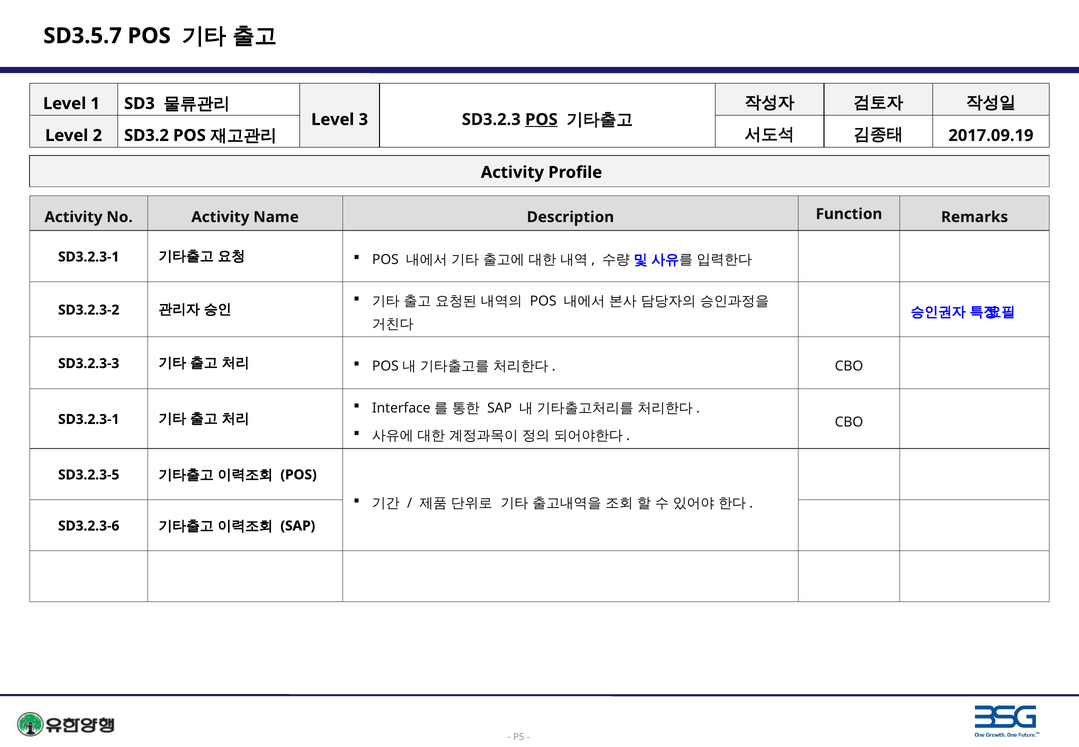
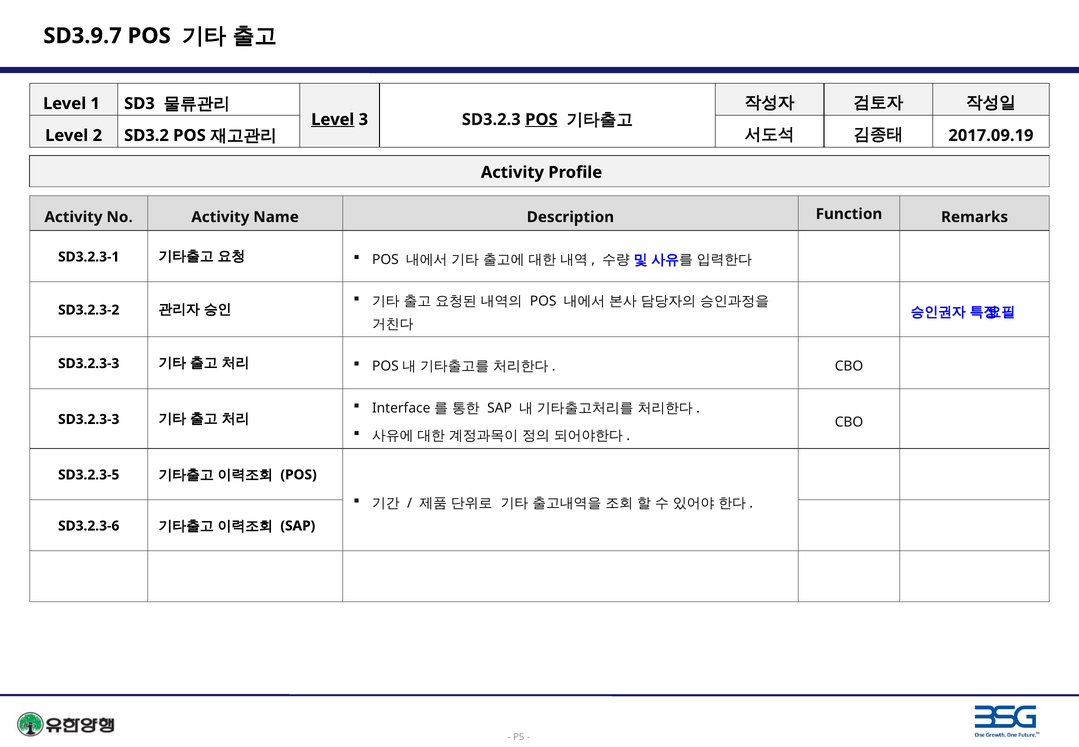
SD3.5.7: SD3.5.7 -> SD3.9.7
Level at (333, 120) underline: none -> present
SD3.2.3-1 at (89, 419): SD3.2.3-1 -> SD3.2.3-3
